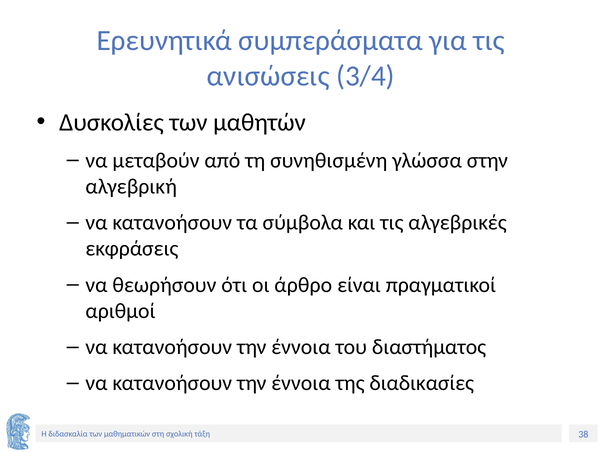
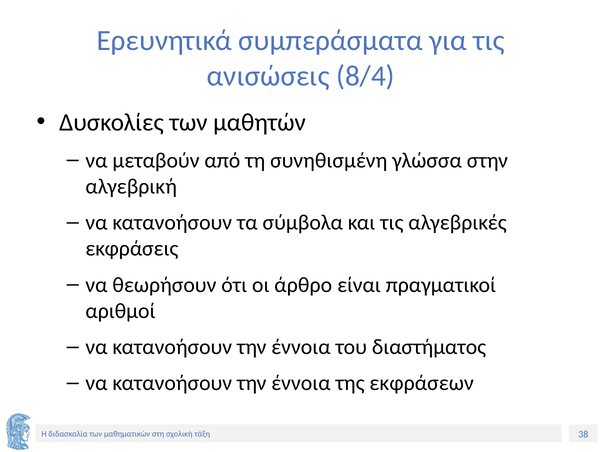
3/4: 3/4 -> 8/4
διαδικασίες: διαδικασίες -> εκφράσεων
